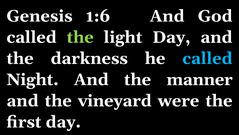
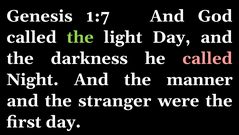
1:6: 1:6 -> 1:7
called at (207, 58) colour: light blue -> pink
vineyard: vineyard -> stranger
